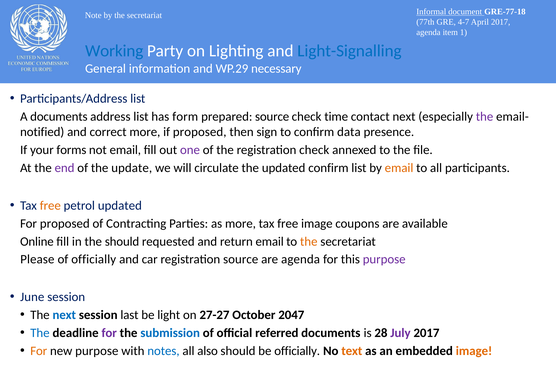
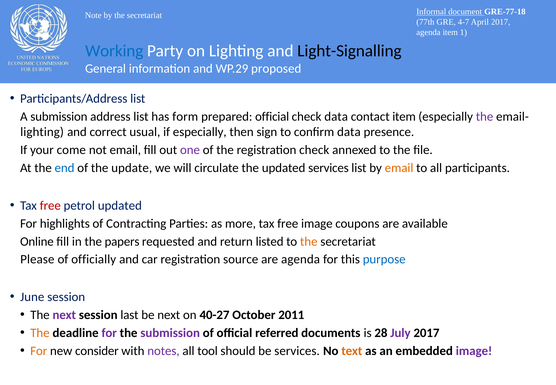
Light-Signalling colour: blue -> black
necessary: necessary -> proposed
A documents: documents -> submission
prepared source: source -> official
check time: time -> data
contact next: next -> item
notified at (42, 132): notified -> lighting
correct more: more -> usual
if proposed: proposed -> especially
forms: forms -> come
end colour: purple -> blue
updated confirm: confirm -> services
free at (50, 205) colour: orange -> red
For proposed: proposed -> highlights
the should: should -> papers
return email: email -> listed
purpose at (384, 259) colour: purple -> blue
next at (64, 315) colour: blue -> purple
be light: light -> next
27-27: 27-27 -> 40-27
2047: 2047 -> 2011
The at (40, 333) colour: blue -> orange
submission at (170, 333) colour: blue -> purple
new purpose: purpose -> consider
notes colour: blue -> purple
also: also -> tool
be officially: officially -> services
image at (474, 351) colour: orange -> purple
